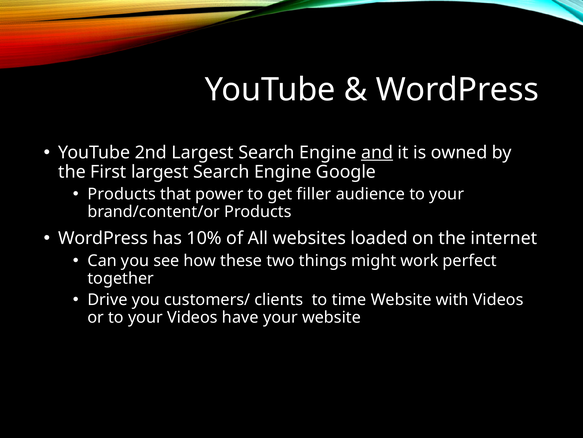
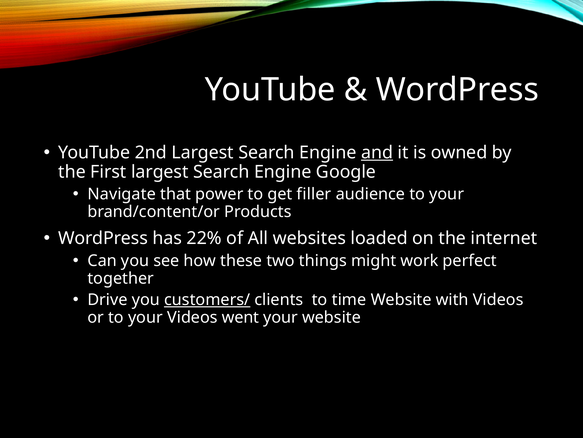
Products at (122, 194): Products -> Navigate
10%: 10% -> 22%
customers/ underline: none -> present
have: have -> went
